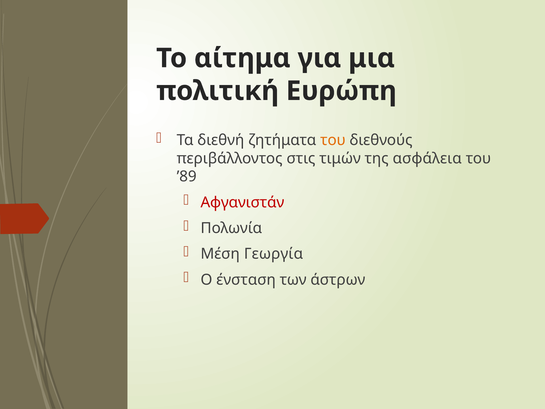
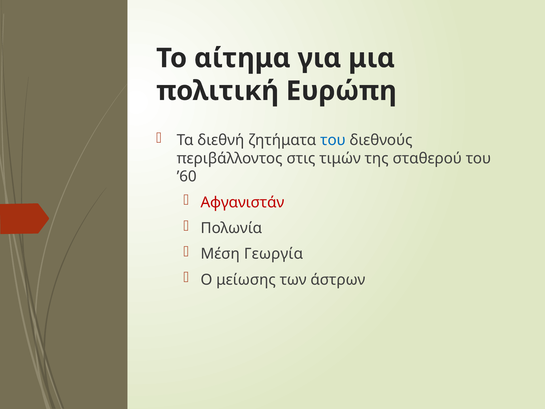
του at (333, 140) colour: orange -> blue
ασφάλεια: ασφάλεια -> σταθερού
’89: ’89 -> ’60
ένσταση: ένσταση -> μείωσης
